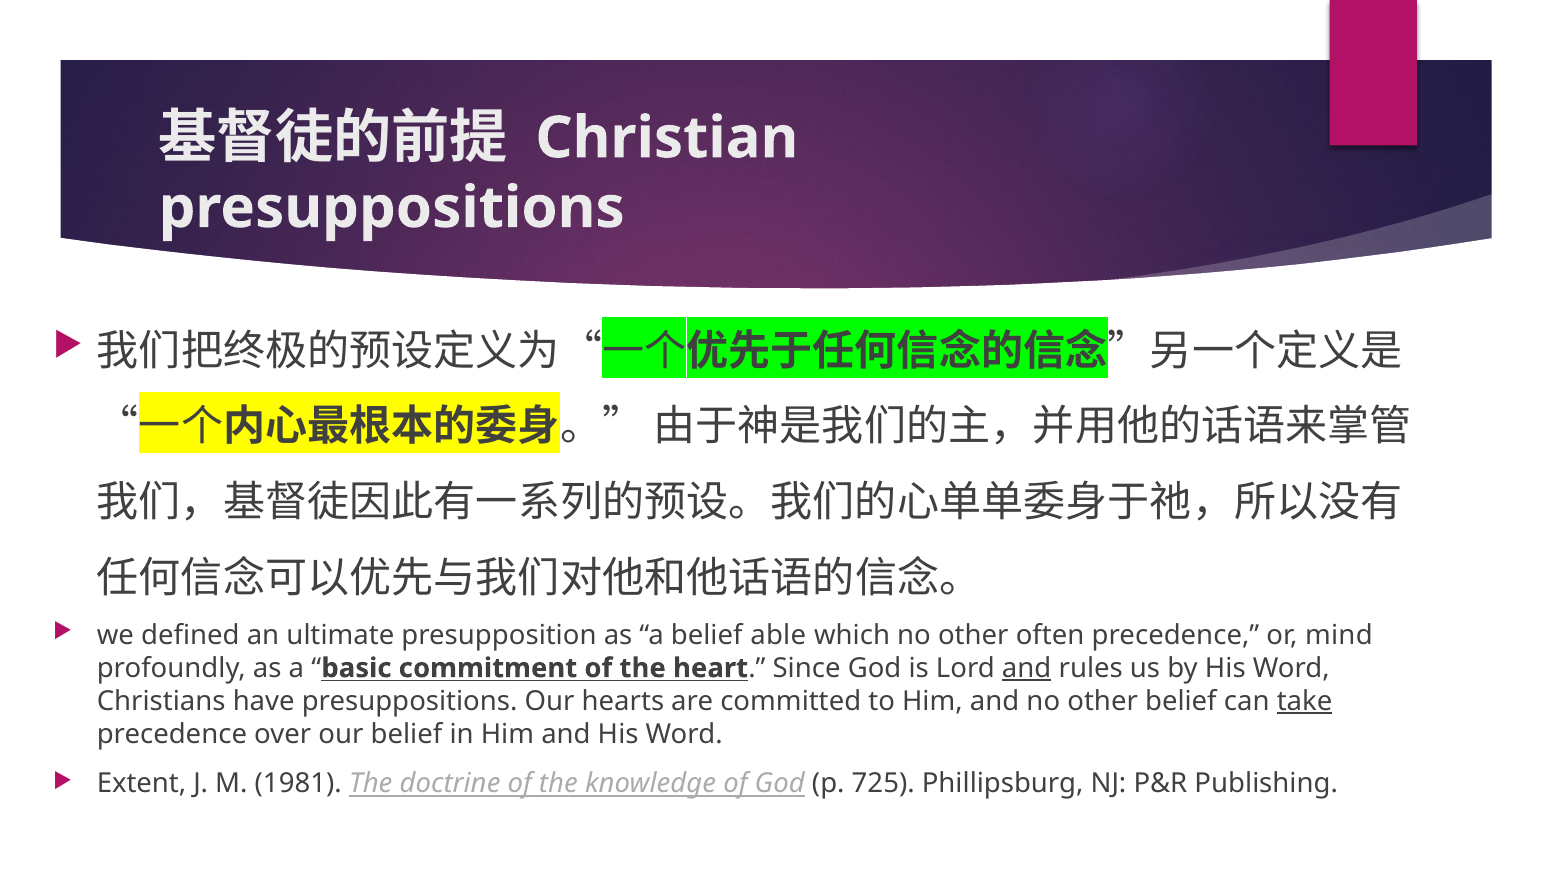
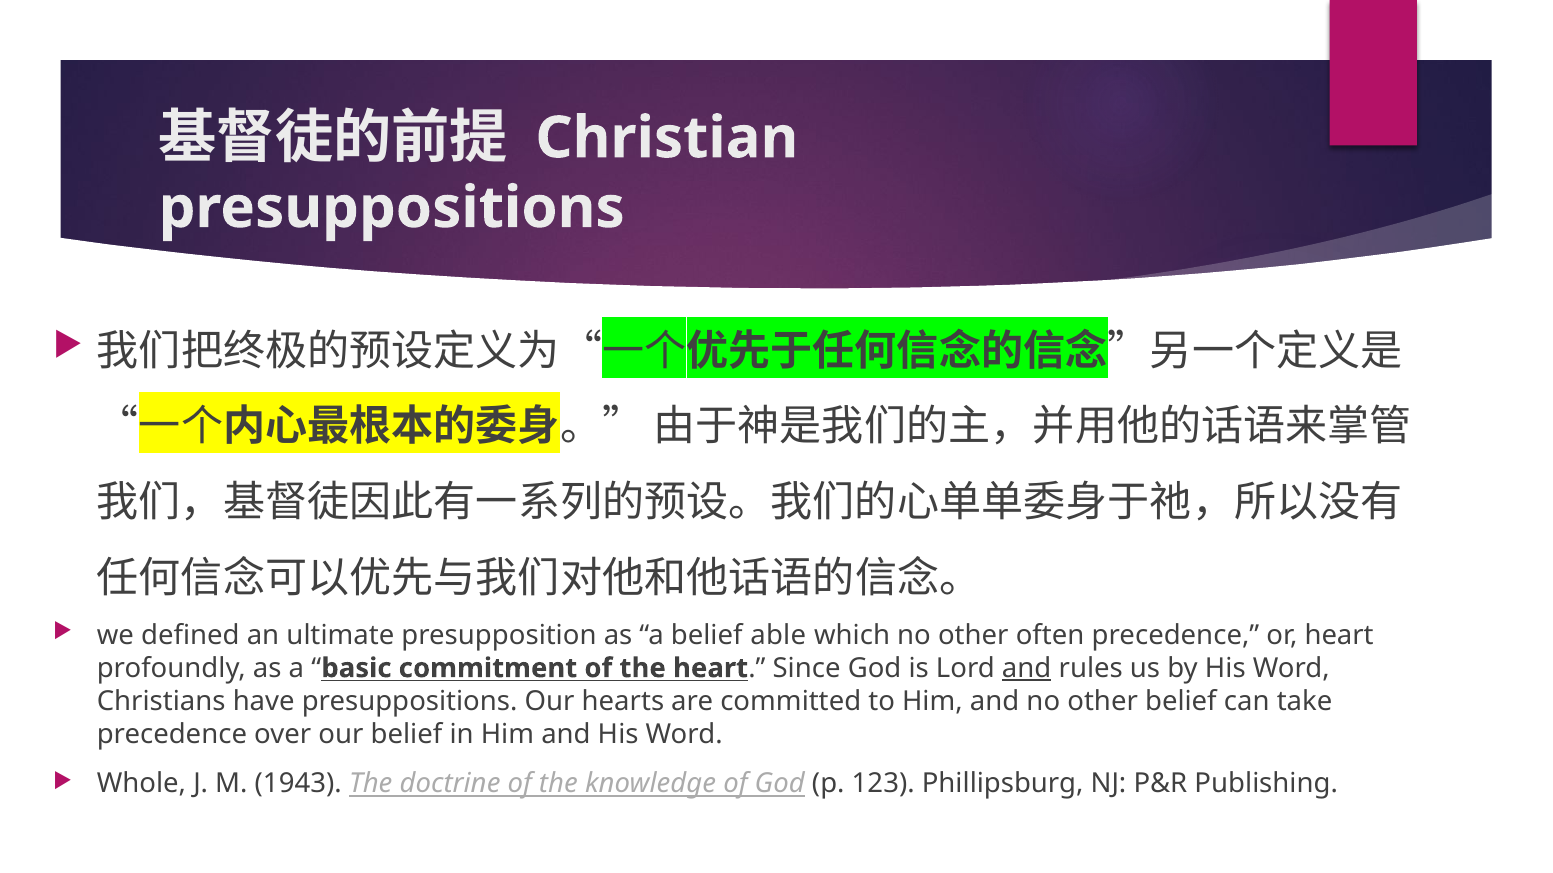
or mind: mind -> heart
take underline: present -> none
Extent: Extent -> Whole
1981: 1981 -> 1943
725: 725 -> 123
